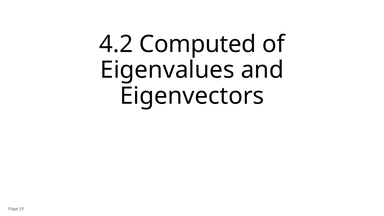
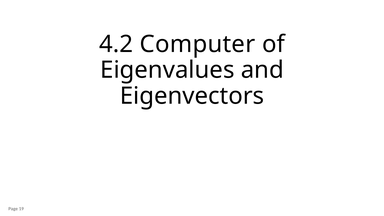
Computed: Computed -> Computer
